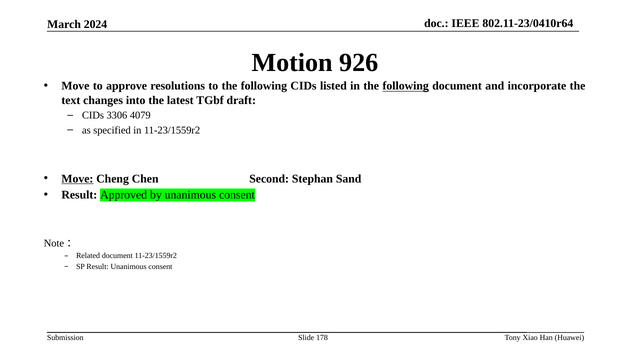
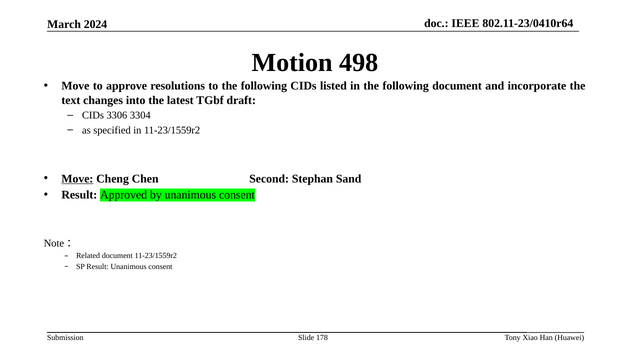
926: 926 -> 498
following at (406, 86) underline: present -> none
4079: 4079 -> 3304
